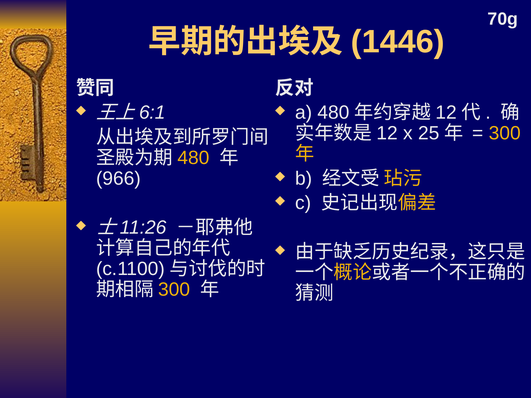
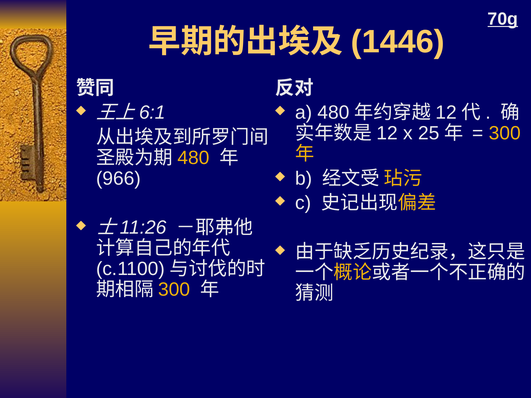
70g underline: none -> present
